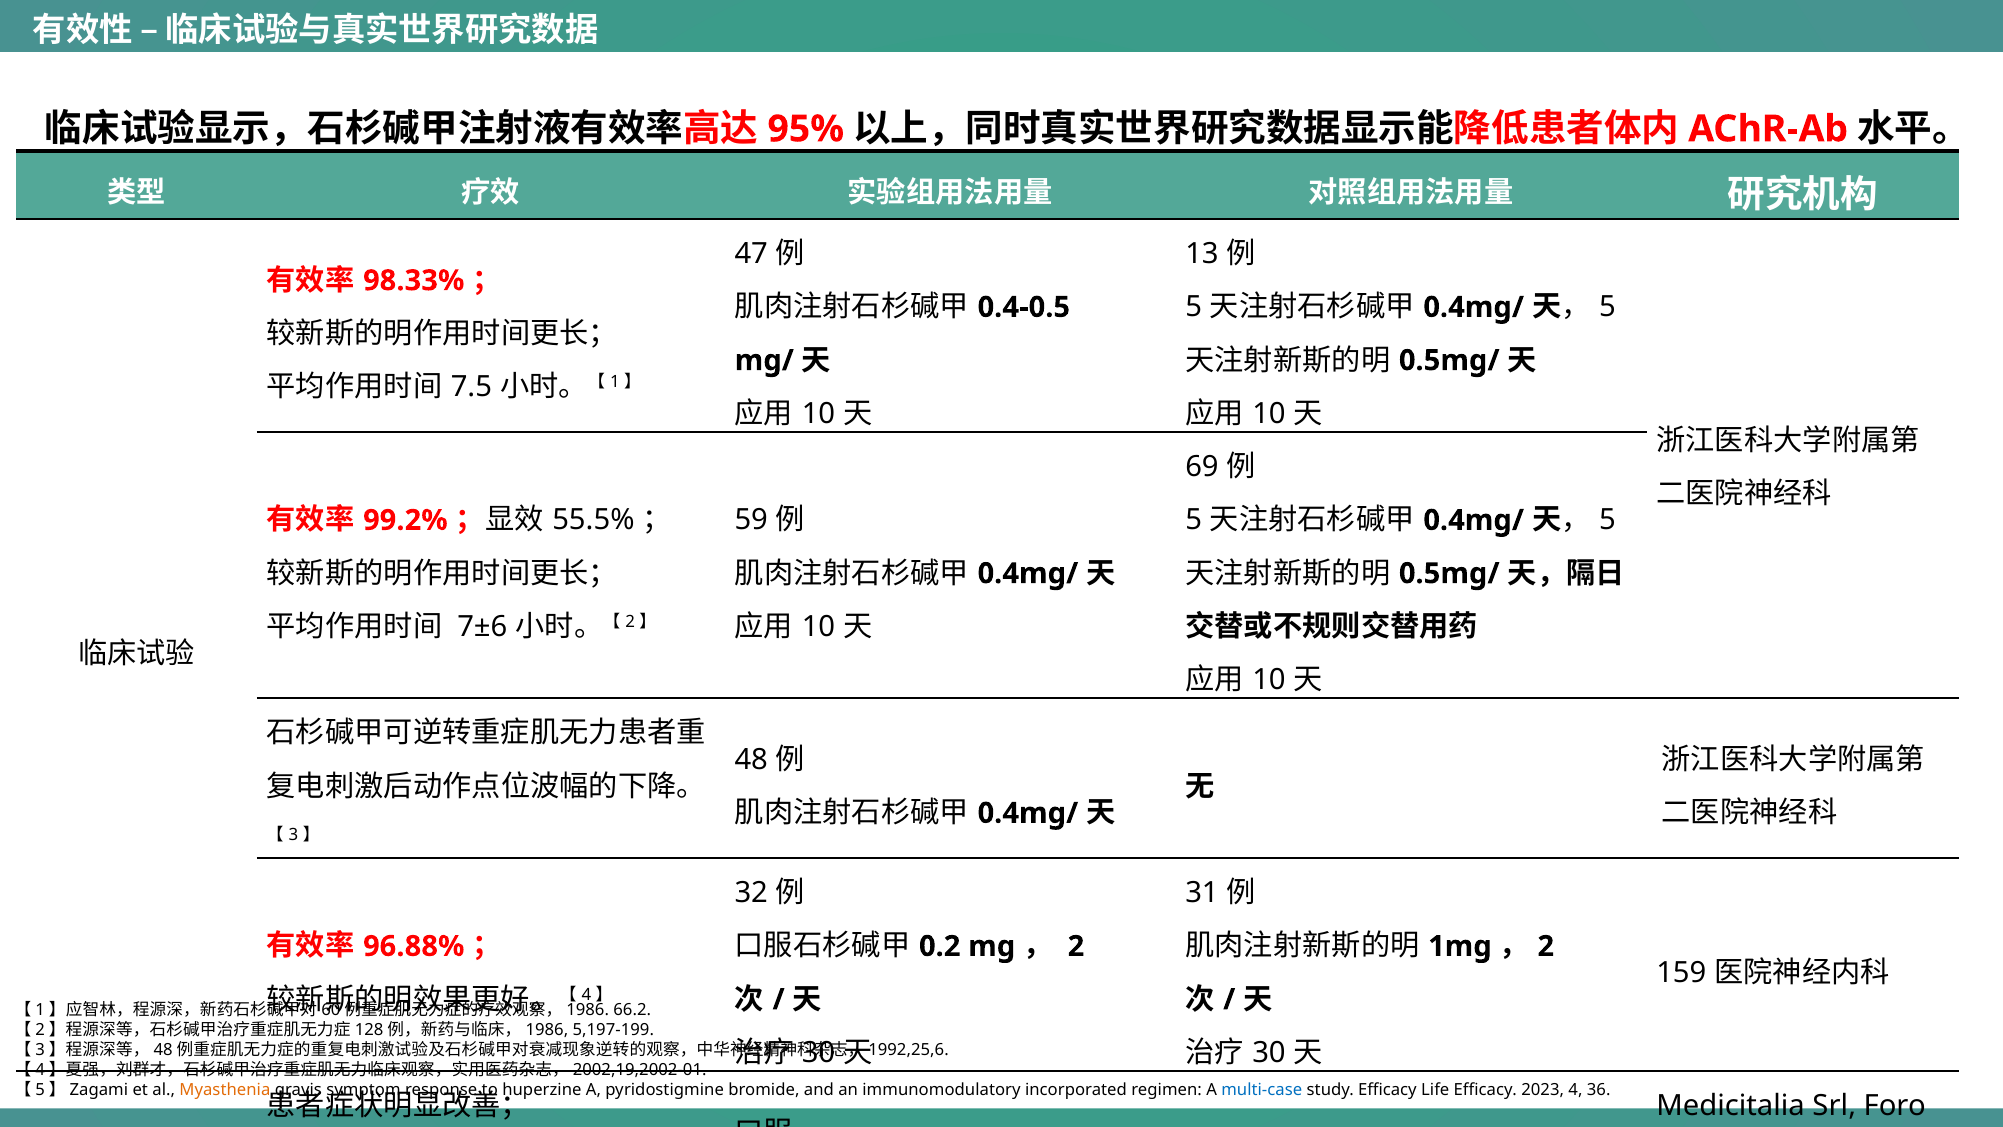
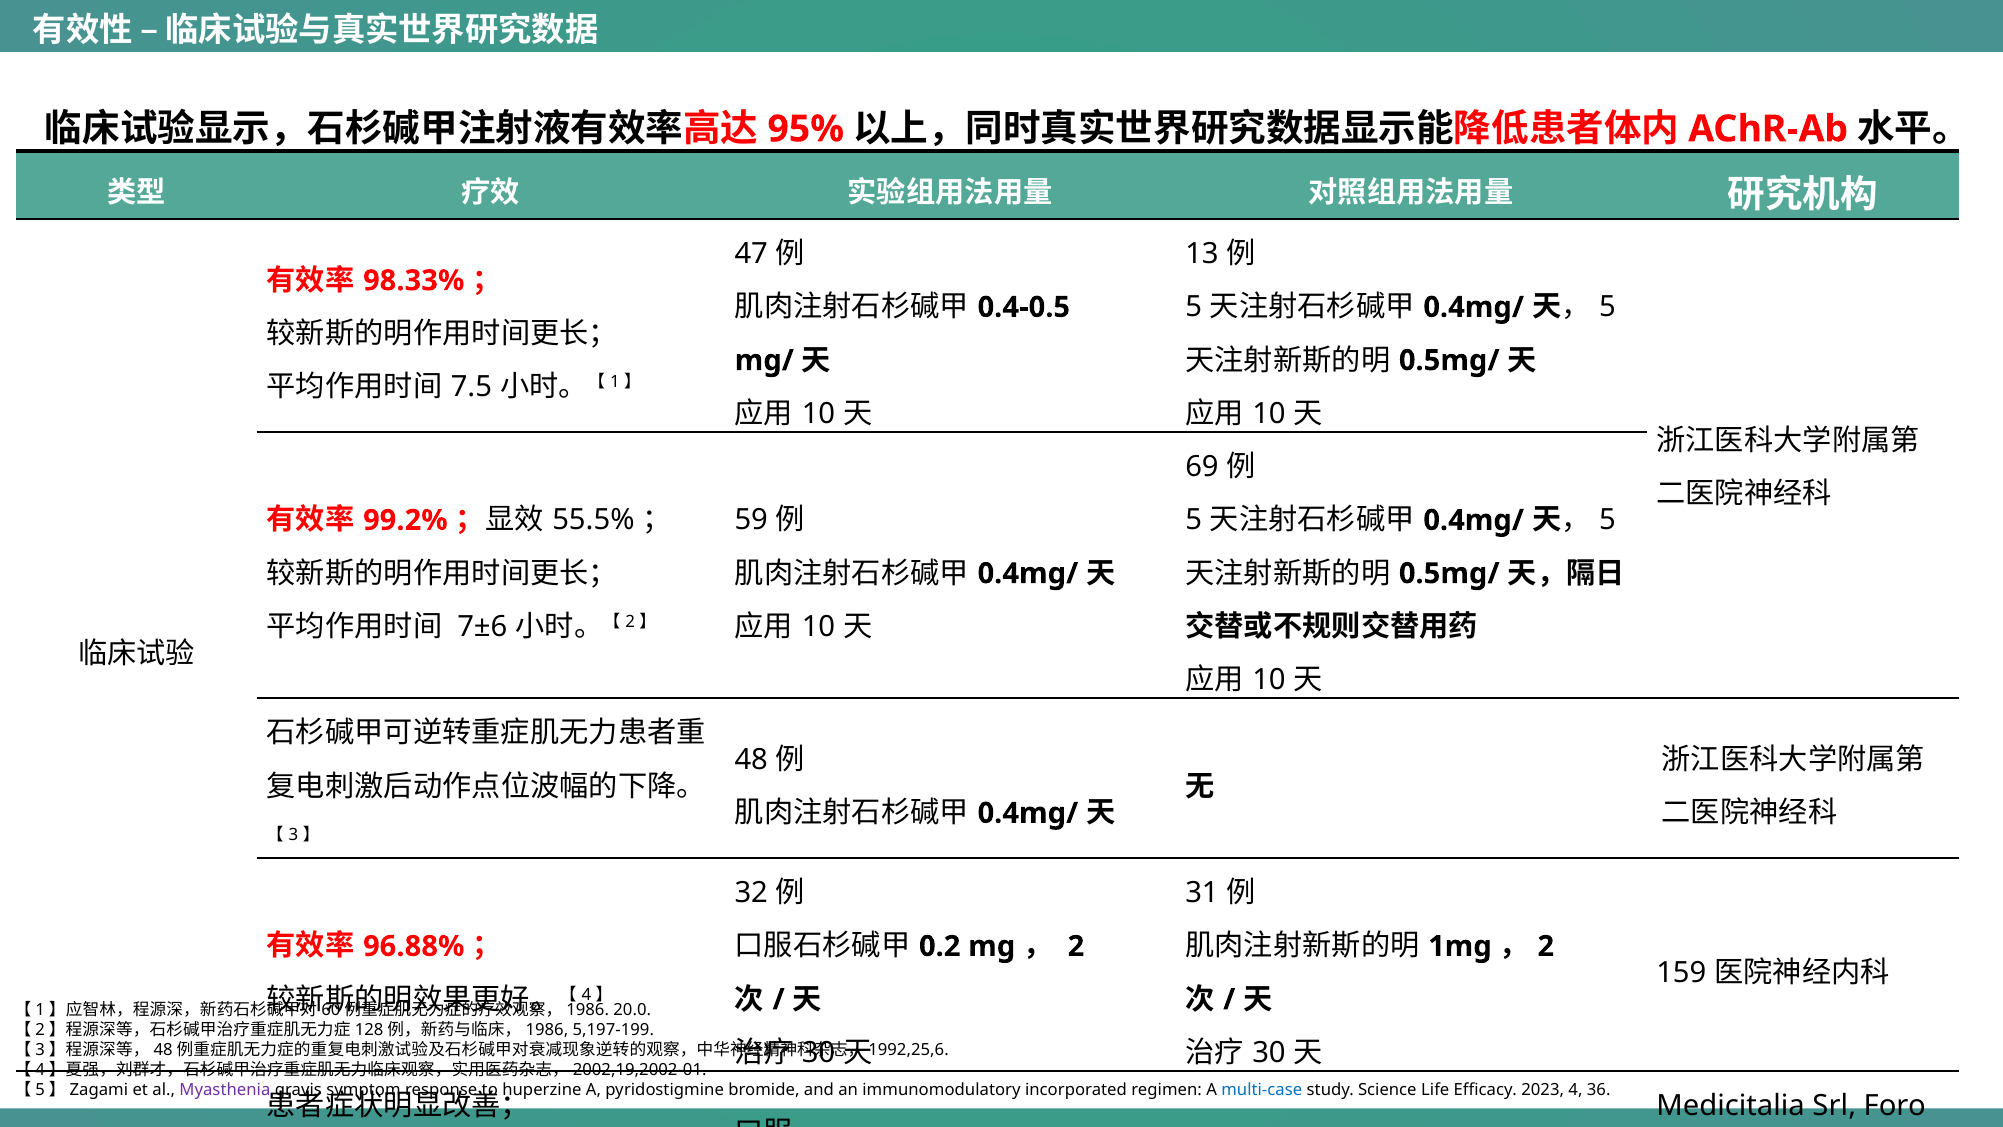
66.2: 66.2 -> 20.0
Myasthenia colour: orange -> purple
study Efficacy: Efficacy -> Science
